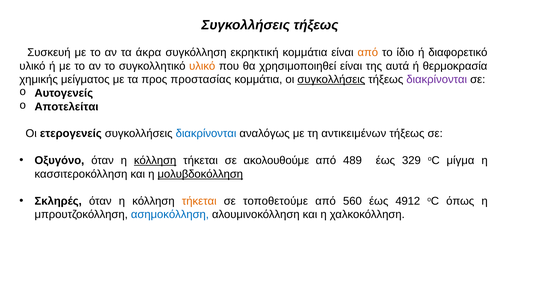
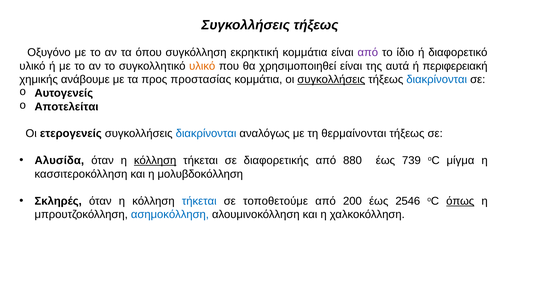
Συσκευή: Συσκευή -> Οξυγόνο
άκρα: άκρα -> όπου
από at (368, 53) colour: orange -> purple
θερμοκρασία: θερμοκρασία -> περιφερειακή
μείγματος: μείγματος -> ανάβουμε
διακρίνονται at (437, 80) colour: purple -> blue
αντικειμένων: αντικειμένων -> θερμαίνονται
Οξυγόνο: Οξυγόνο -> Αλυσίδα
ακολουθούμε: ακολουθούμε -> διαφορετικής
489: 489 -> 880
329: 329 -> 739
μολυβδοκόλληση underline: present -> none
τήκεται at (199, 201) colour: orange -> blue
560: 560 -> 200
4912: 4912 -> 2546
όπως underline: none -> present
